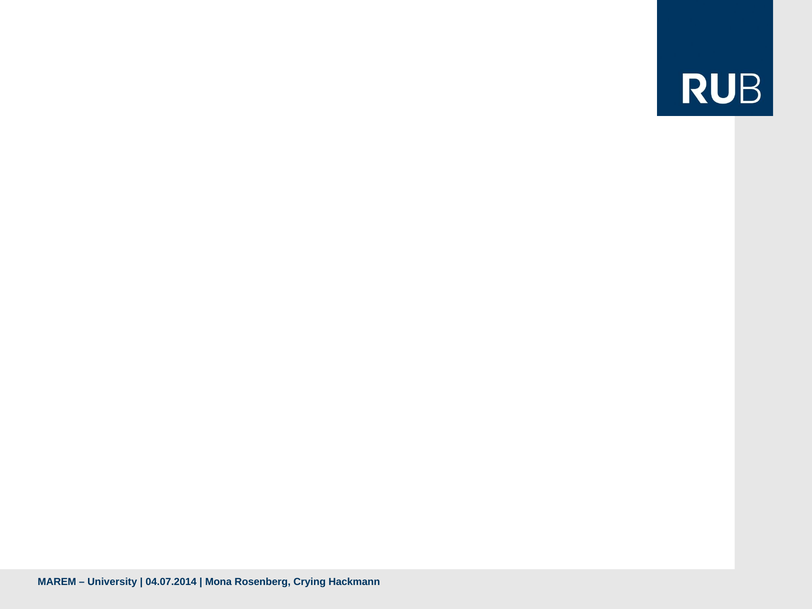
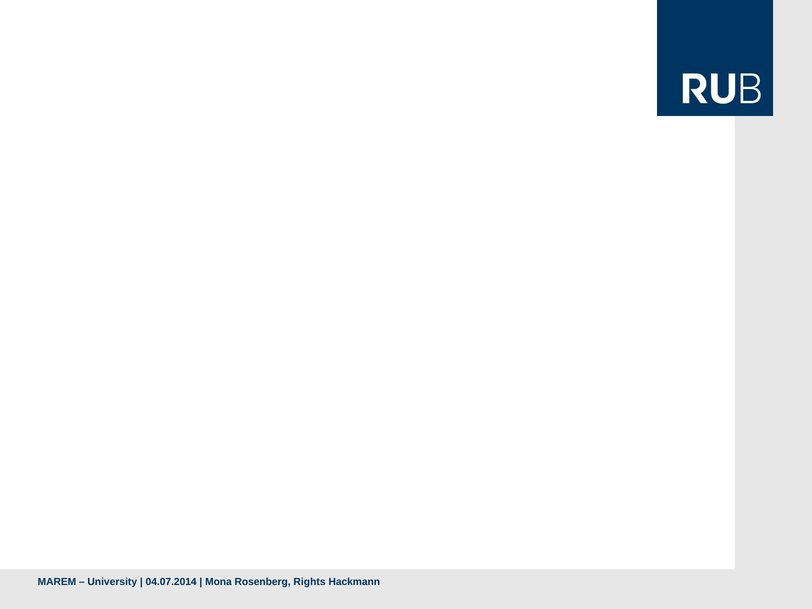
Crying: Crying -> Rights
